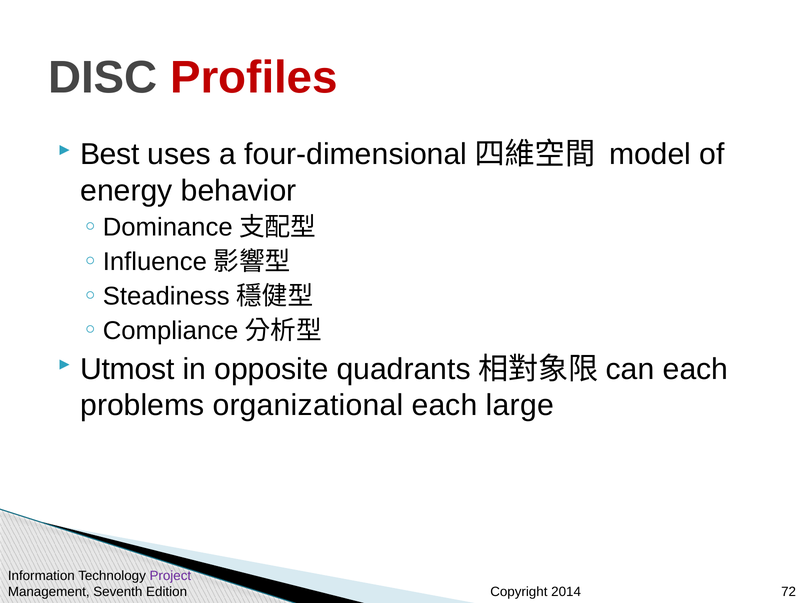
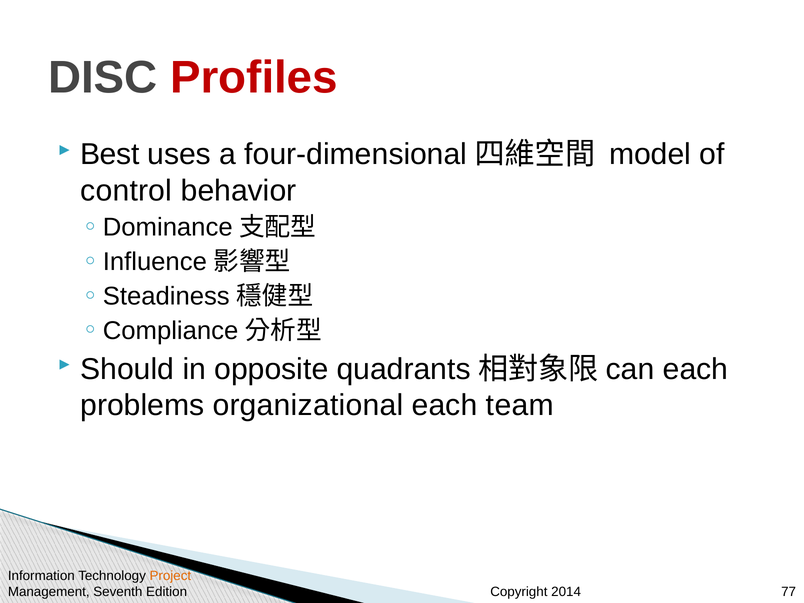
energy: energy -> control
Utmost: Utmost -> Should
large: large -> team
Project colour: purple -> orange
72: 72 -> 77
